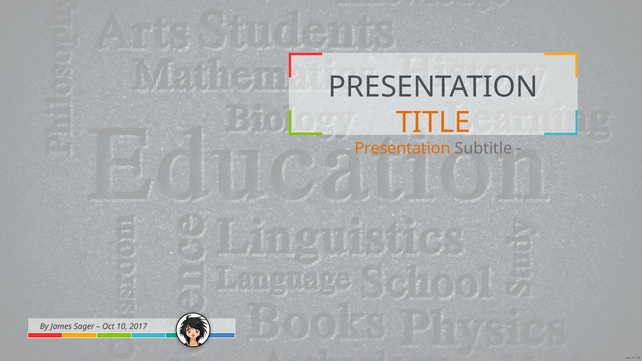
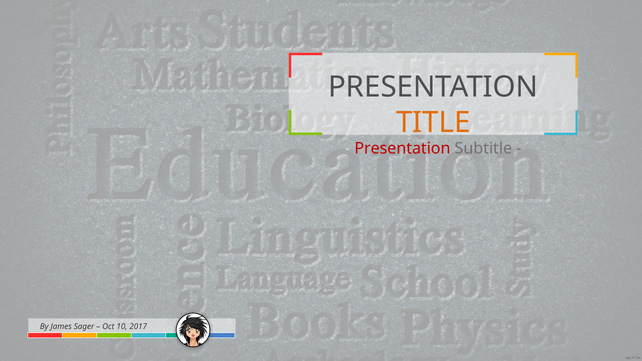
Presentation at (402, 149) colour: orange -> red
